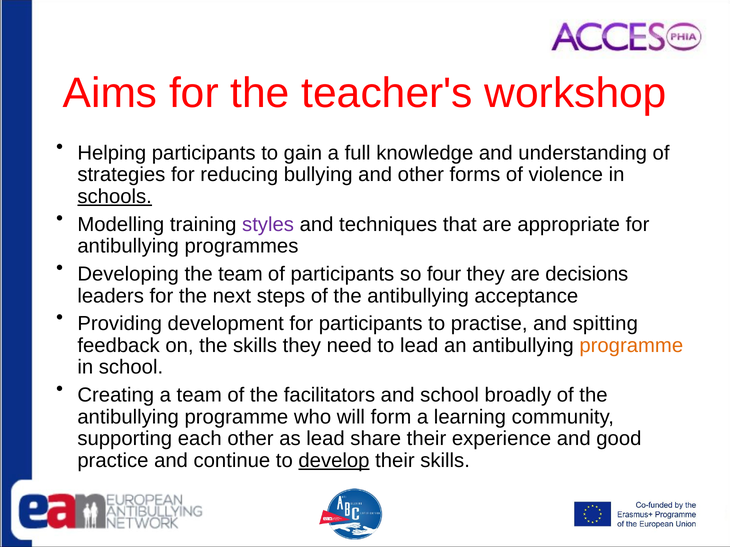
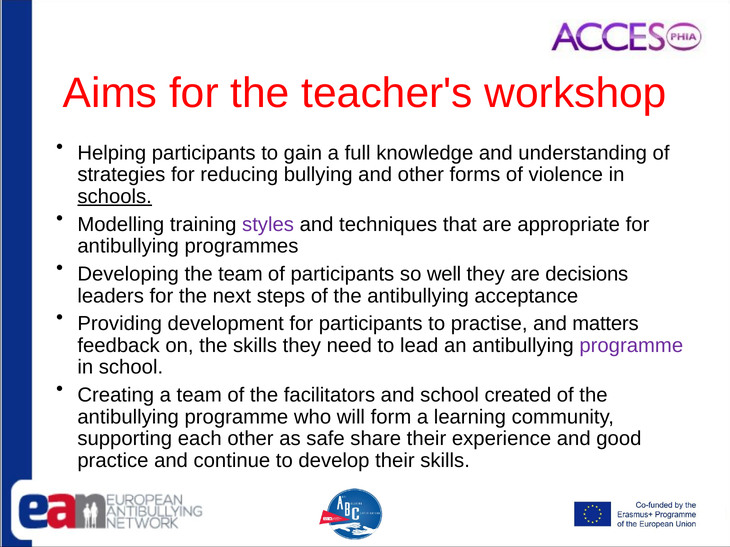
four: four -> well
spitting: spitting -> matters
programme at (631, 346) colour: orange -> purple
broadly: broadly -> created
as lead: lead -> safe
develop underline: present -> none
